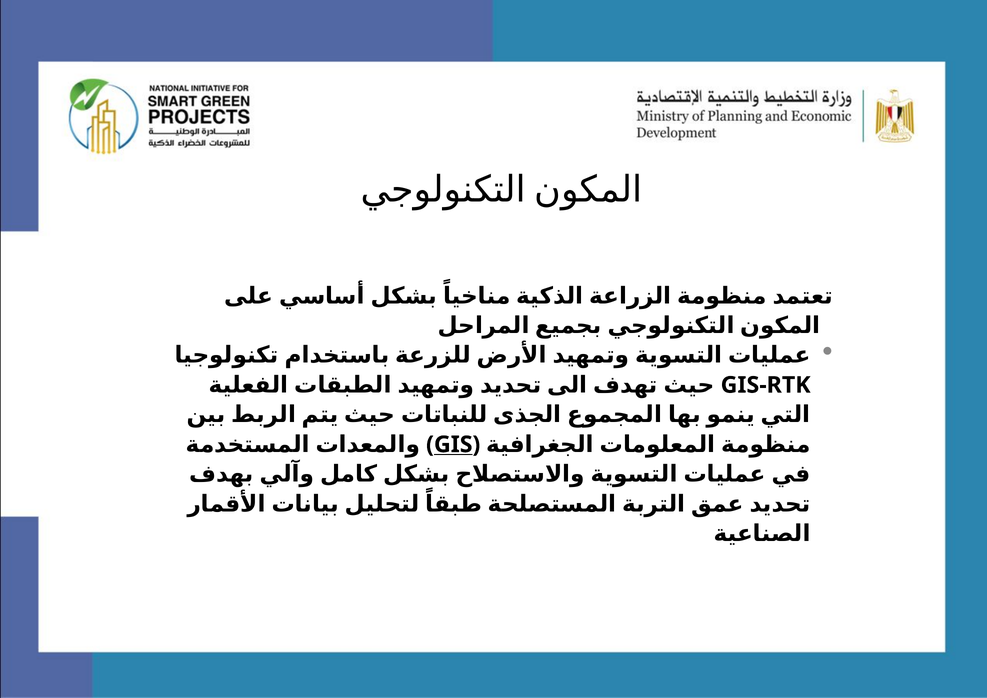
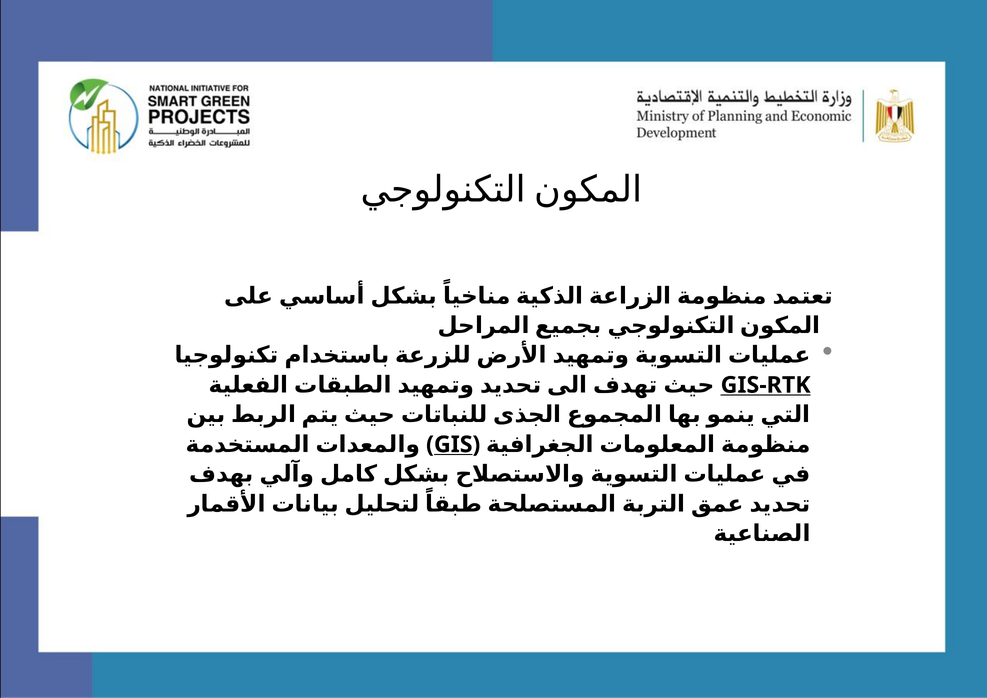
GIS-RTK underline: none -> present
